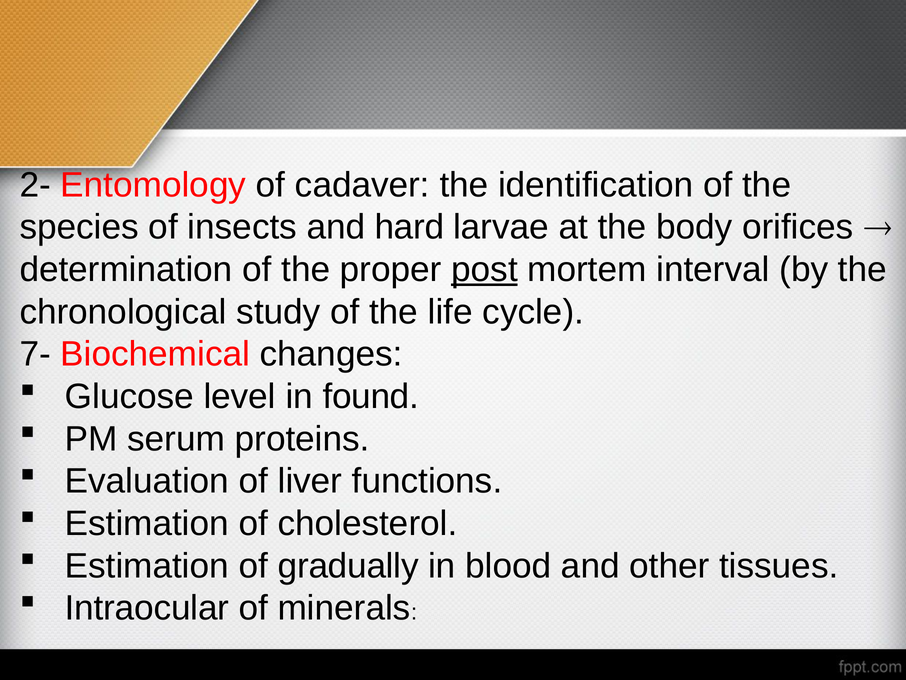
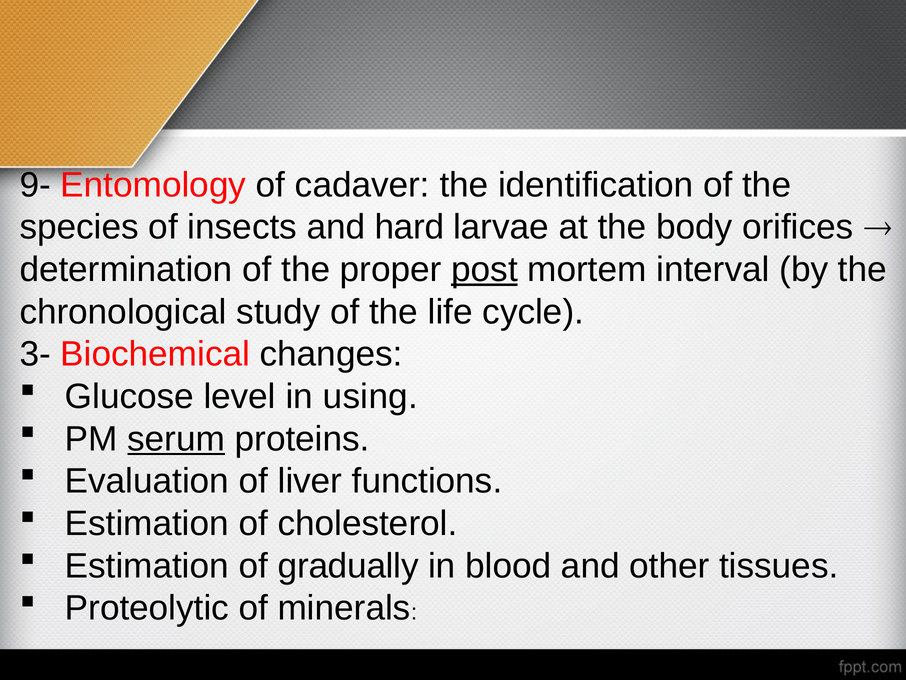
2-: 2- -> 9-
7-: 7- -> 3-
found: found -> using
serum underline: none -> present
Intraocular: Intraocular -> Proteolytic
